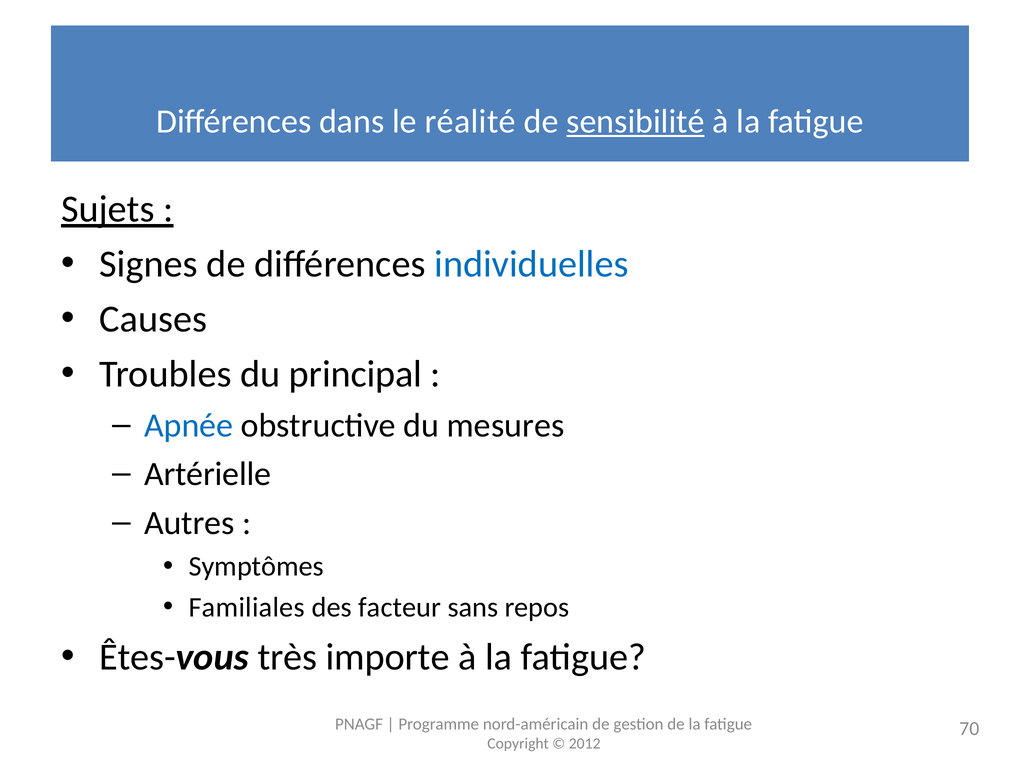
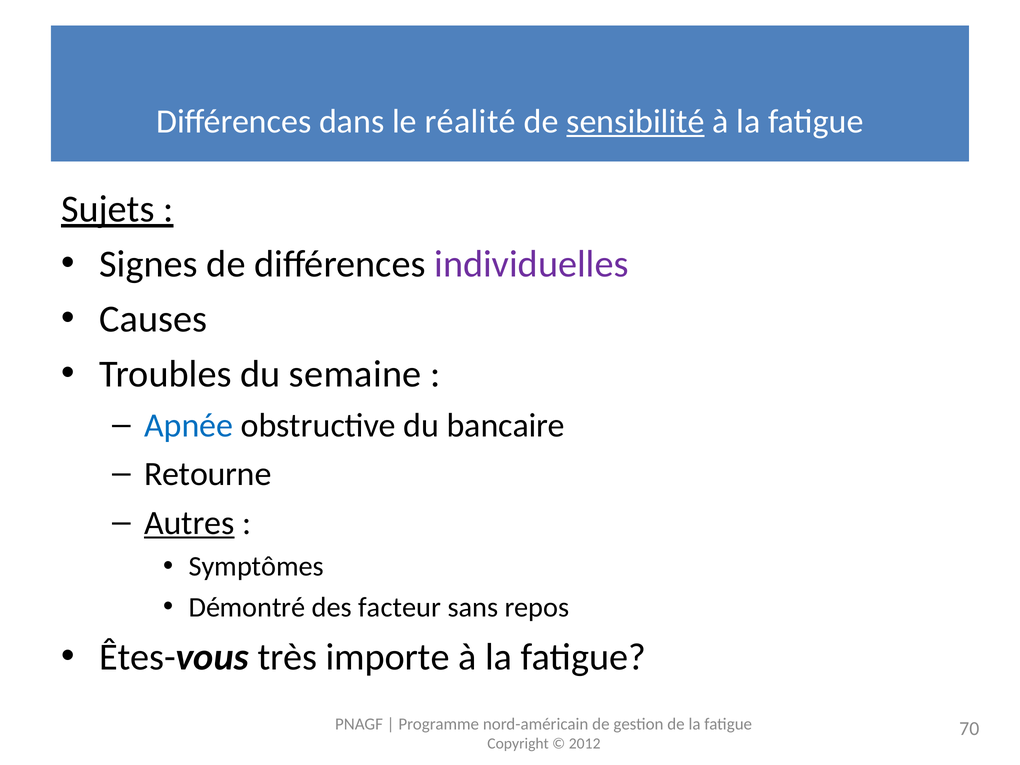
individuelles colour: blue -> purple
principal: principal -> semaine
mesures: mesures -> bancaire
Artérielle: Artérielle -> Retourne
Autres underline: none -> present
Familiales: Familiales -> Démontré
